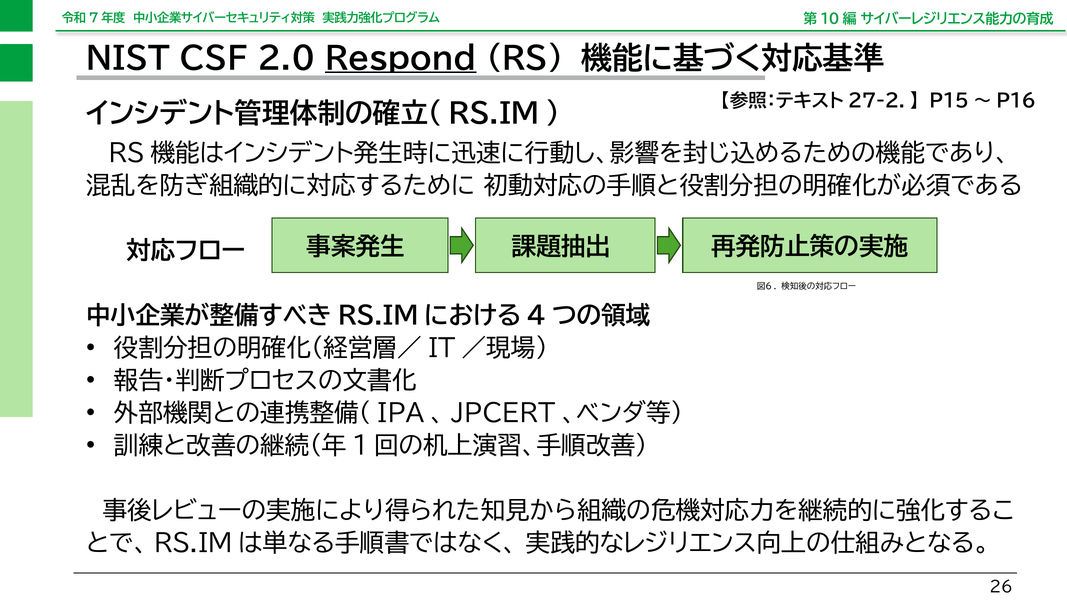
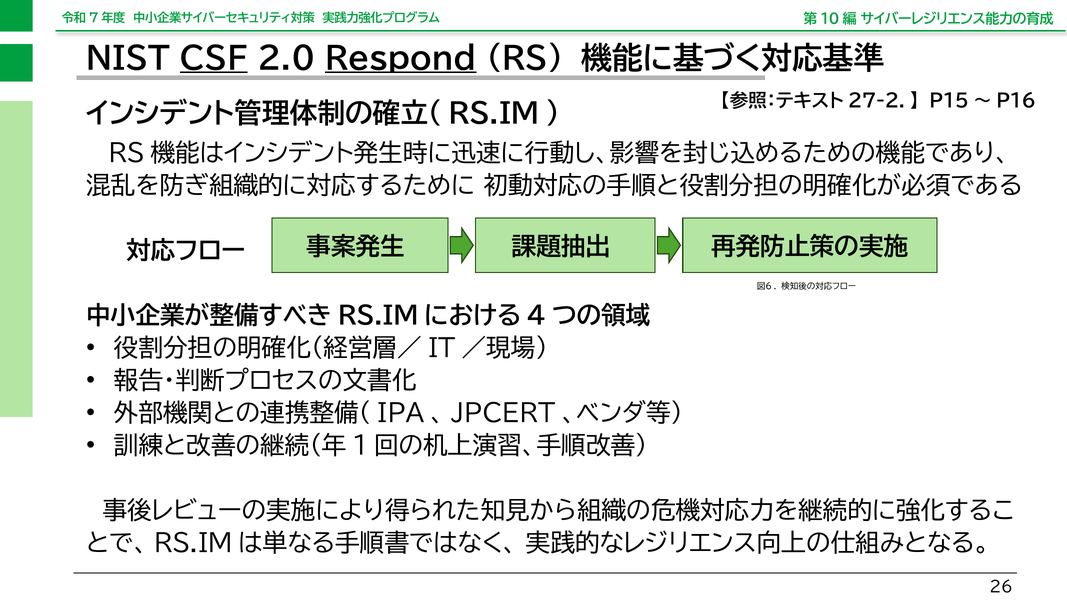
CSF underline: none -> present
